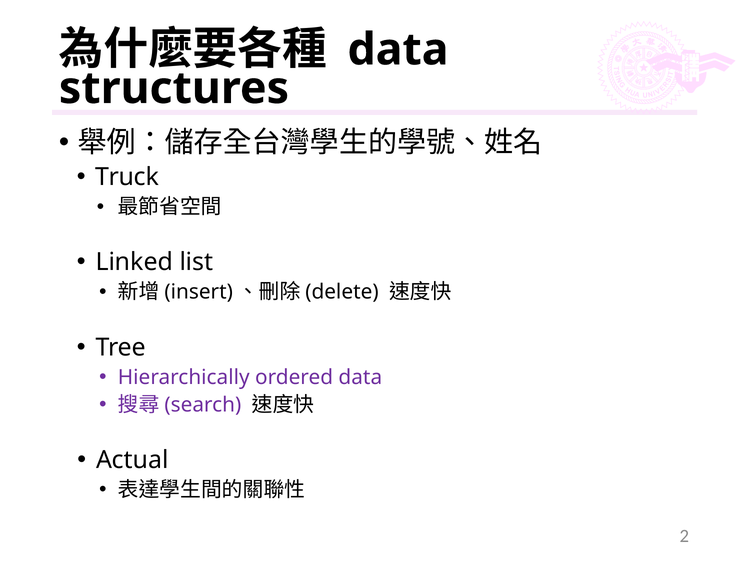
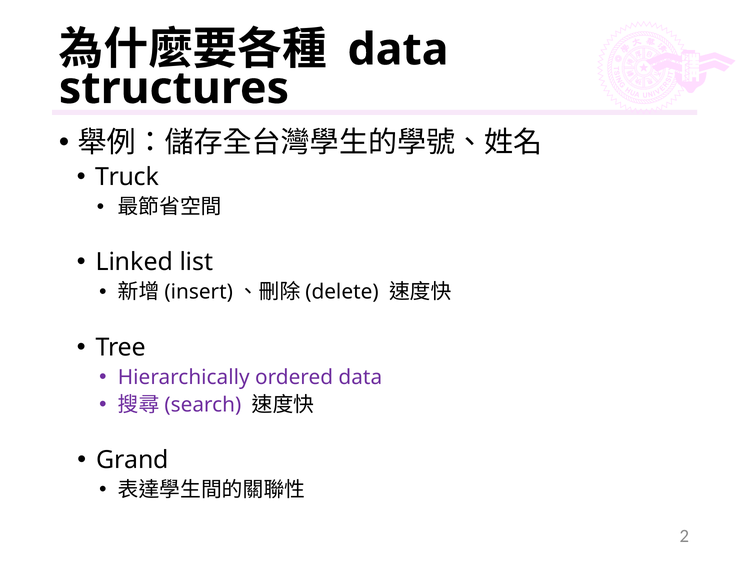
Actual: Actual -> Grand
